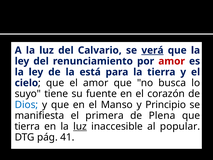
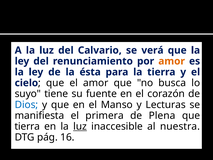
verá underline: present -> none
amor at (172, 61) colour: red -> orange
está: está -> ésta
Principio: Principio -> Lecturas
popular: popular -> nuestra
41: 41 -> 16
